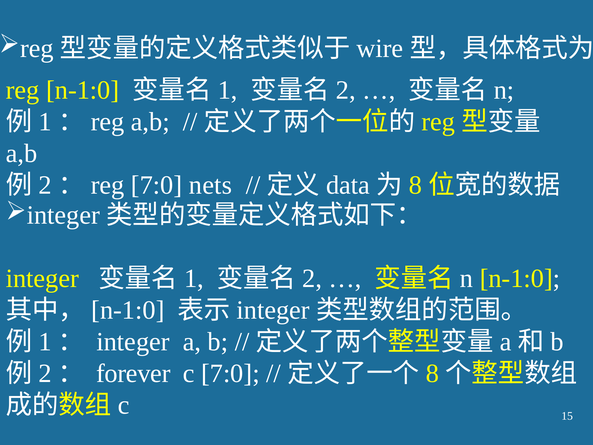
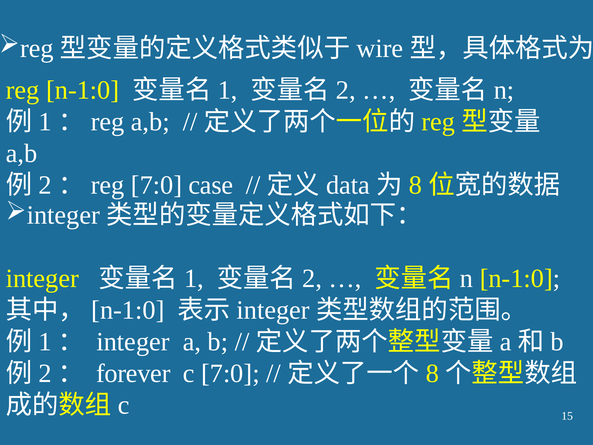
nets: nets -> case
